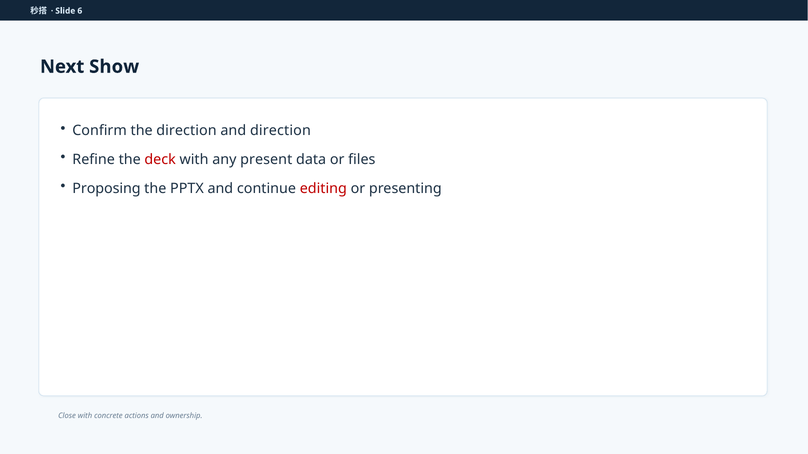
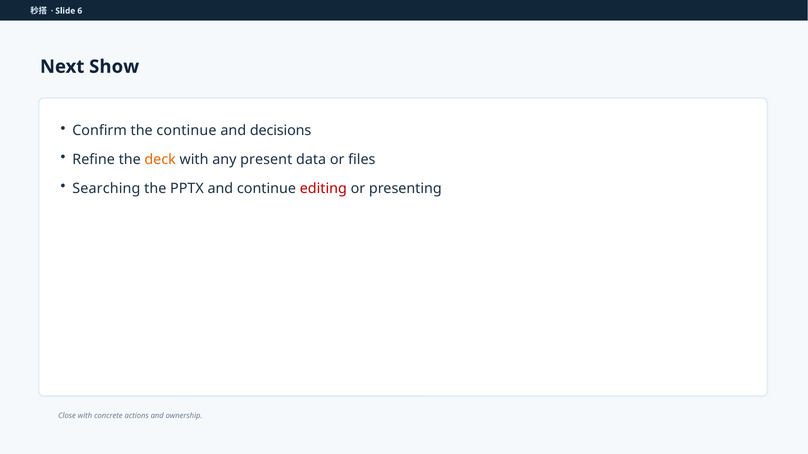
the direction: direction -> continue
and direction: direction -> decisions
deck colour: red -> orange
Proposing: Proposing -> Searching
